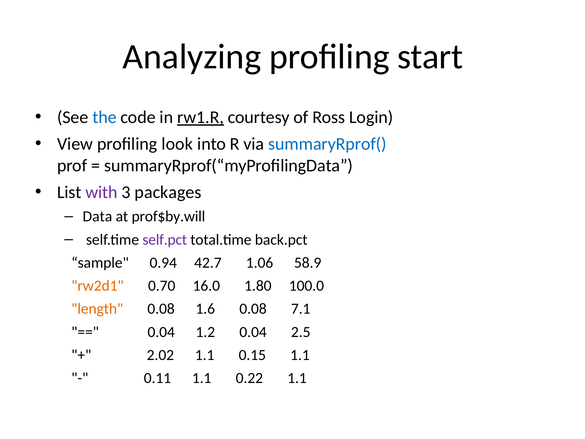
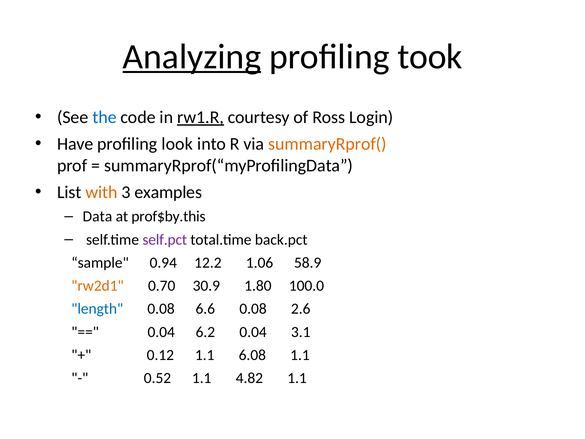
Analyzing underline: none -> present
start: start -> took
View: View -> Have
summaryRprof( colour: blue -> orange
with colour: purple -> orange
packages: packages -> examples
prof$by.will: prof$by.will -> prof$by.this
42.7: 42.7 -> 12.2
16.0: 16.0 -> 30.9
length colour: orange -> blue
1.6: 1.6 -> 6.6
7.1: 7.1 -> 2.6
1.2: 1.2 -> 6.2
2.5: 2.5 -> 3.1
2.02: 2.02 -> 0.12
0.15: 0.15 -> 6.08
0.11: 0.11 -> 0.52
0.22: 0.22 -> 4.82
